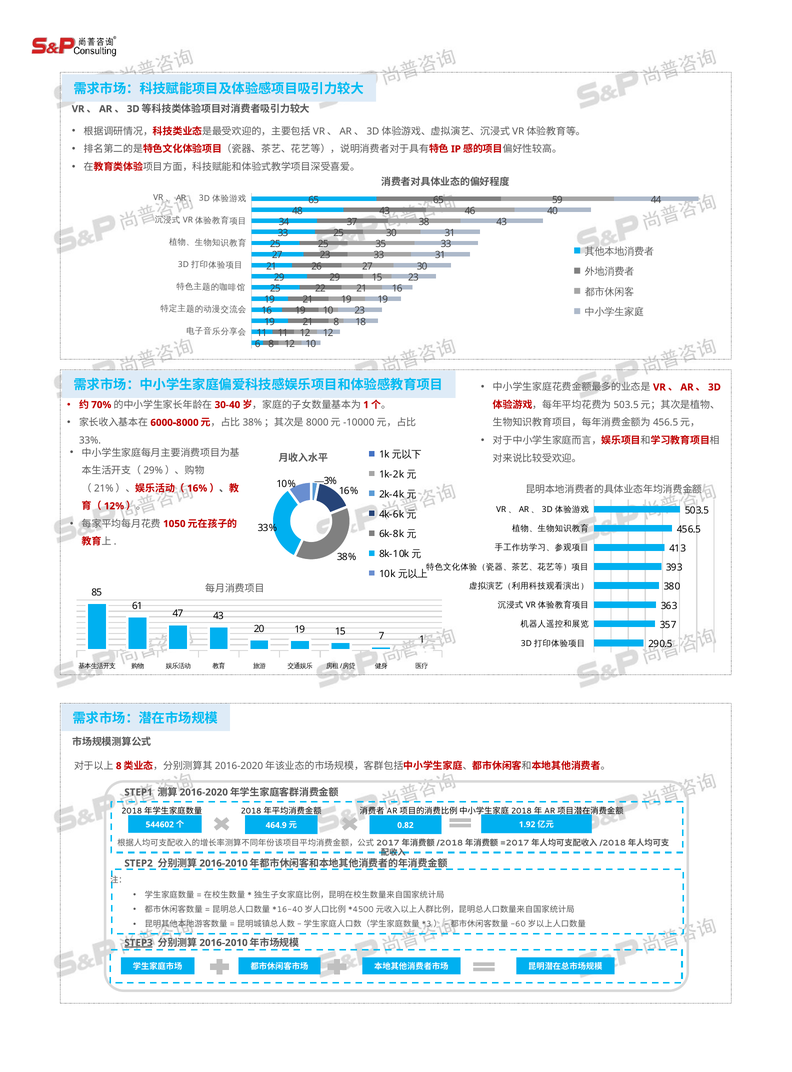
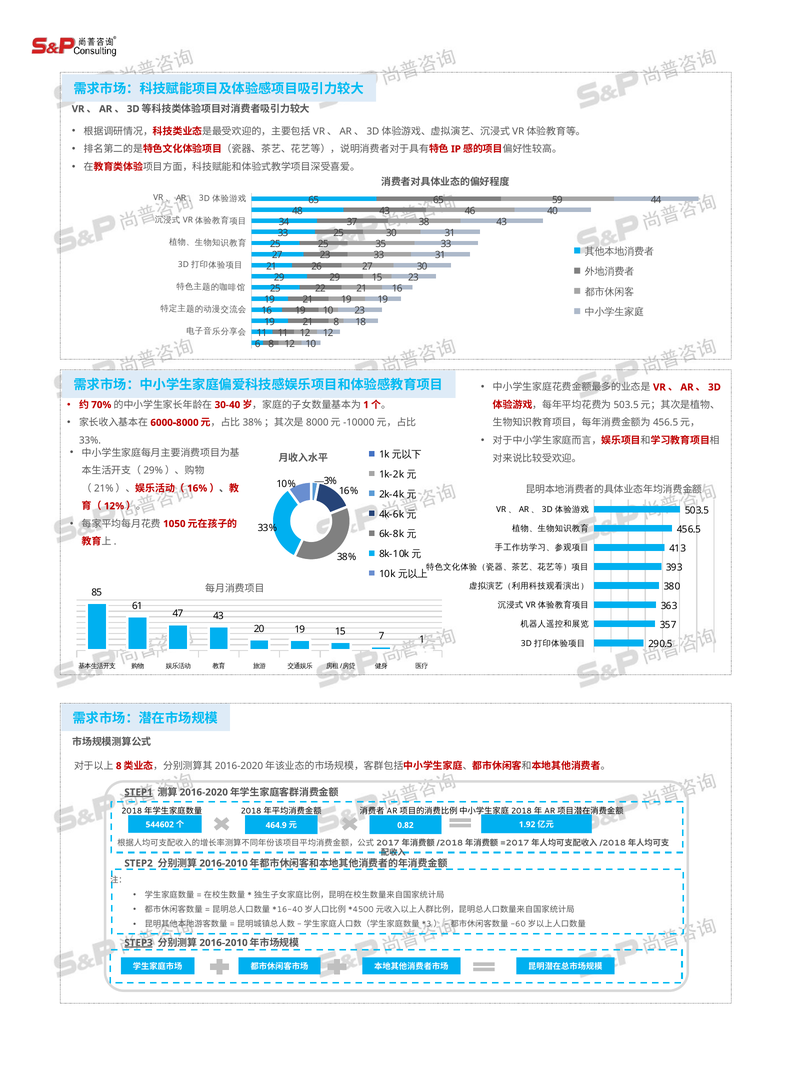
STEP1 underline: none -> present
